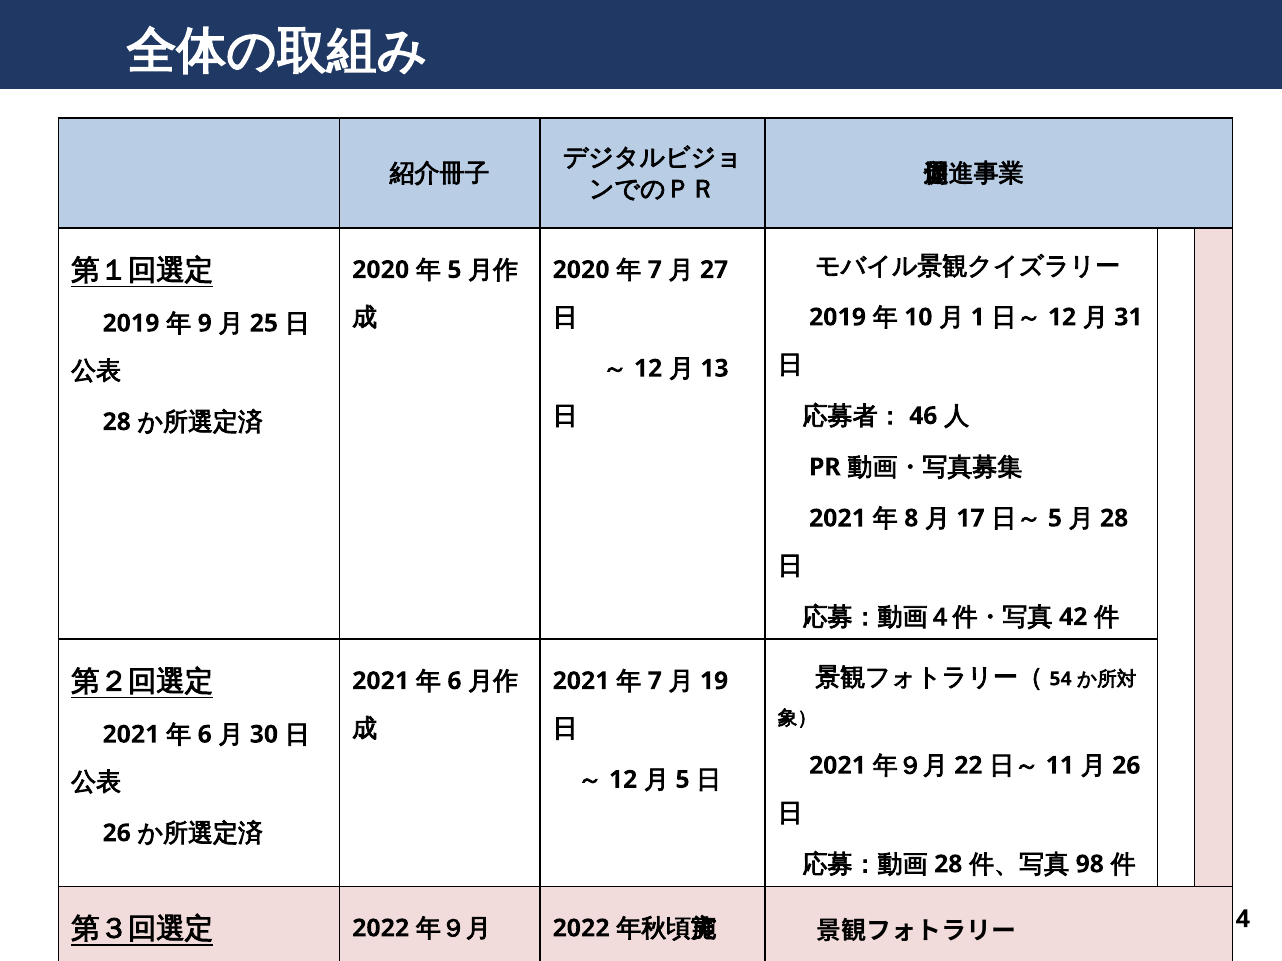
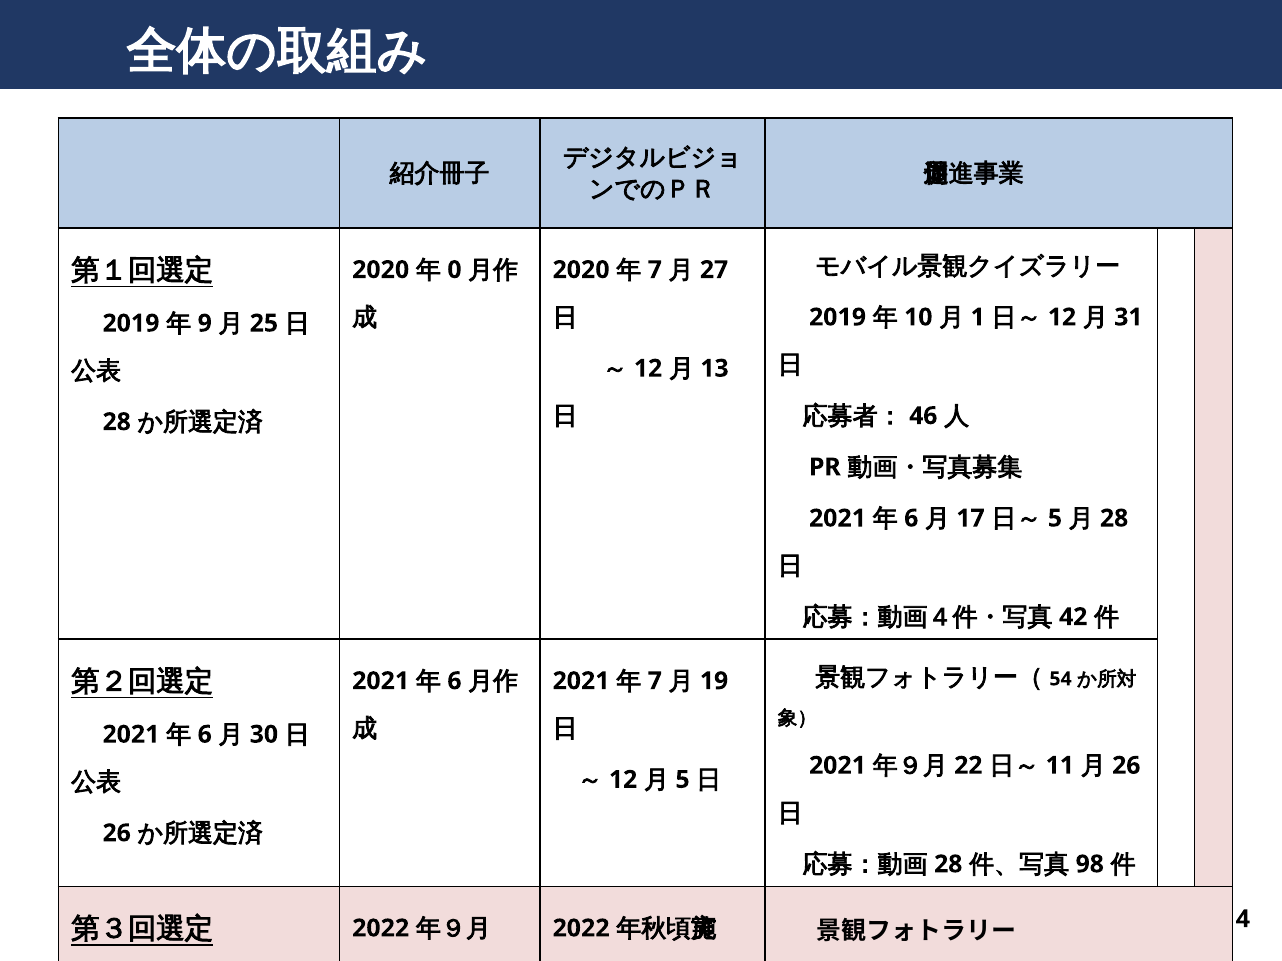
5 at (454, 270): 5 -> 0
8 at (911, 519): 8 -> 6
